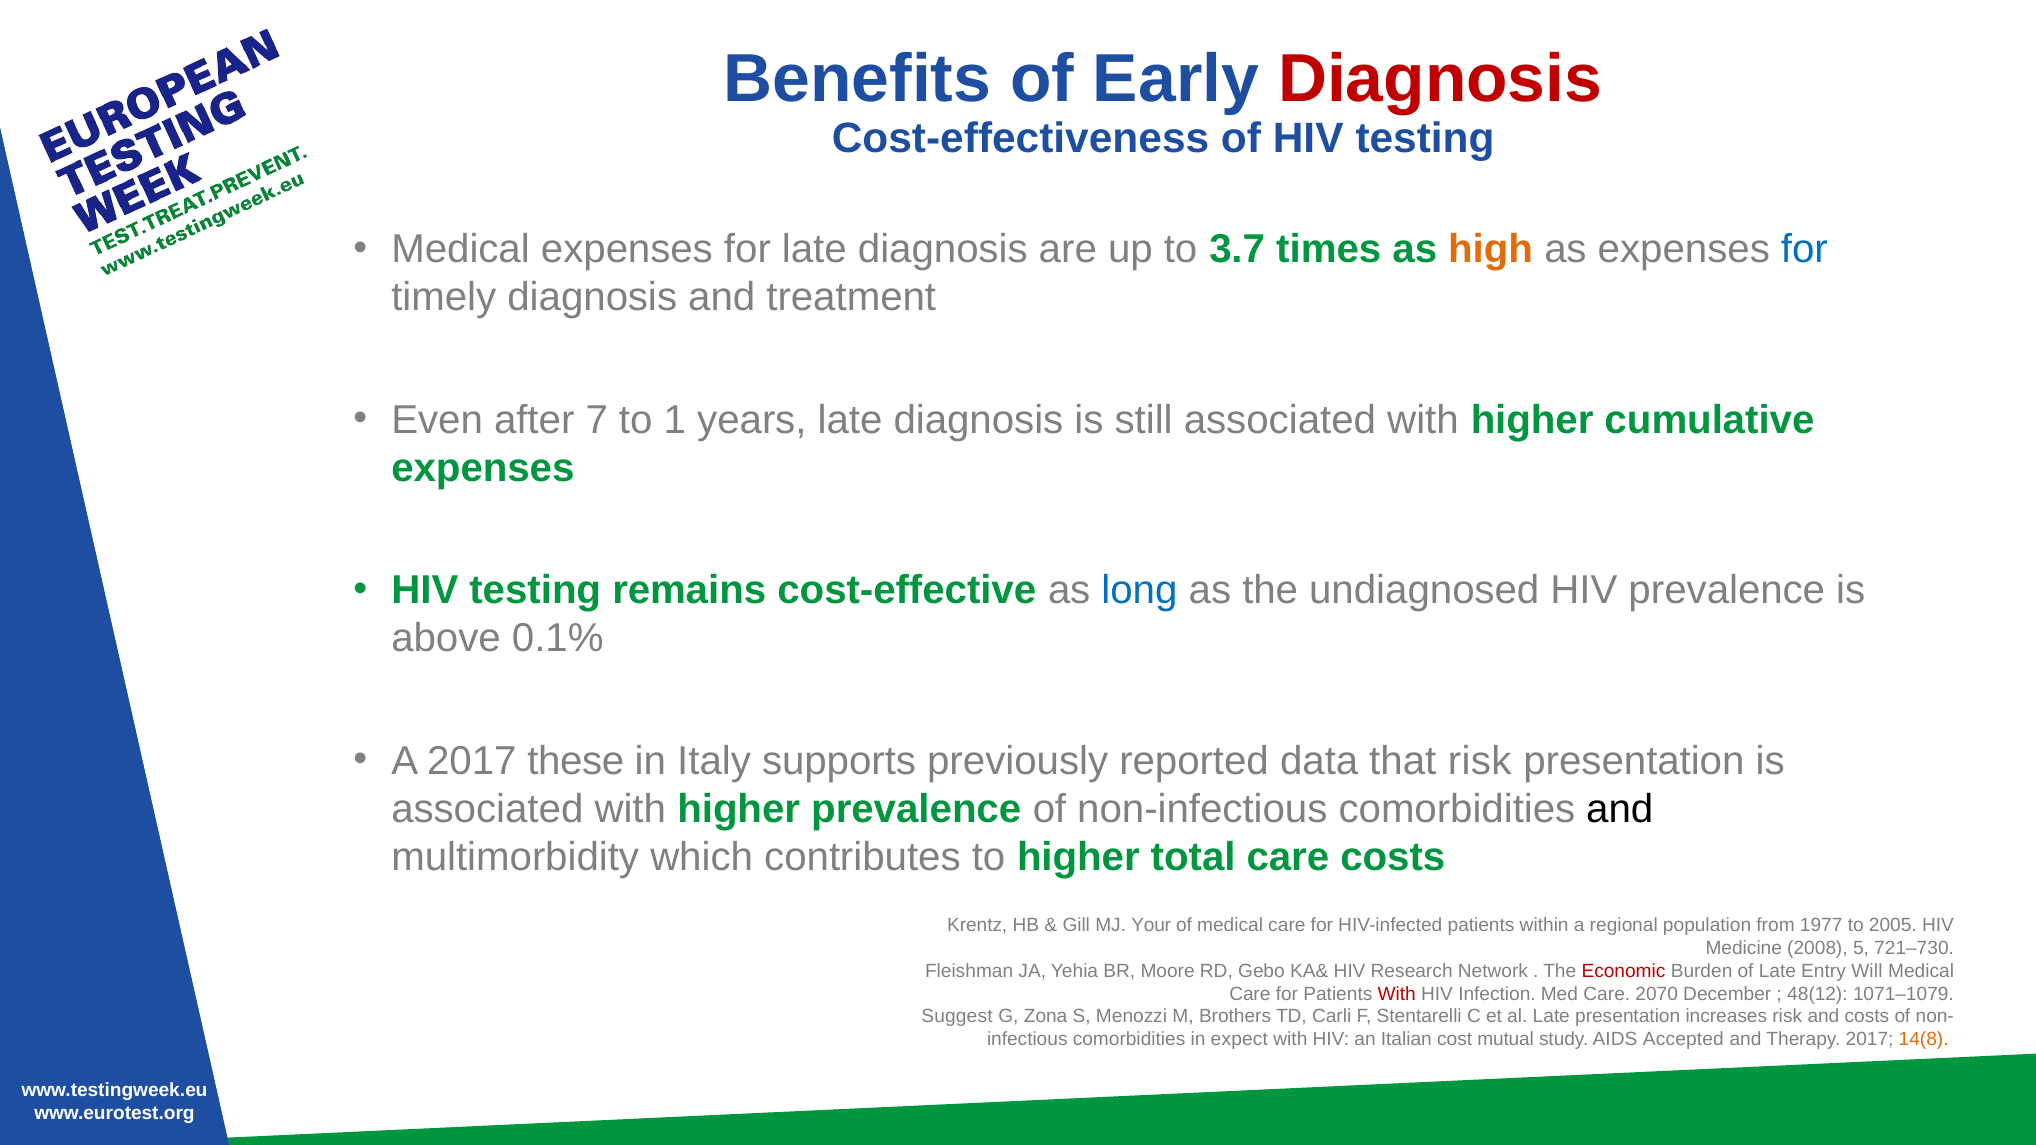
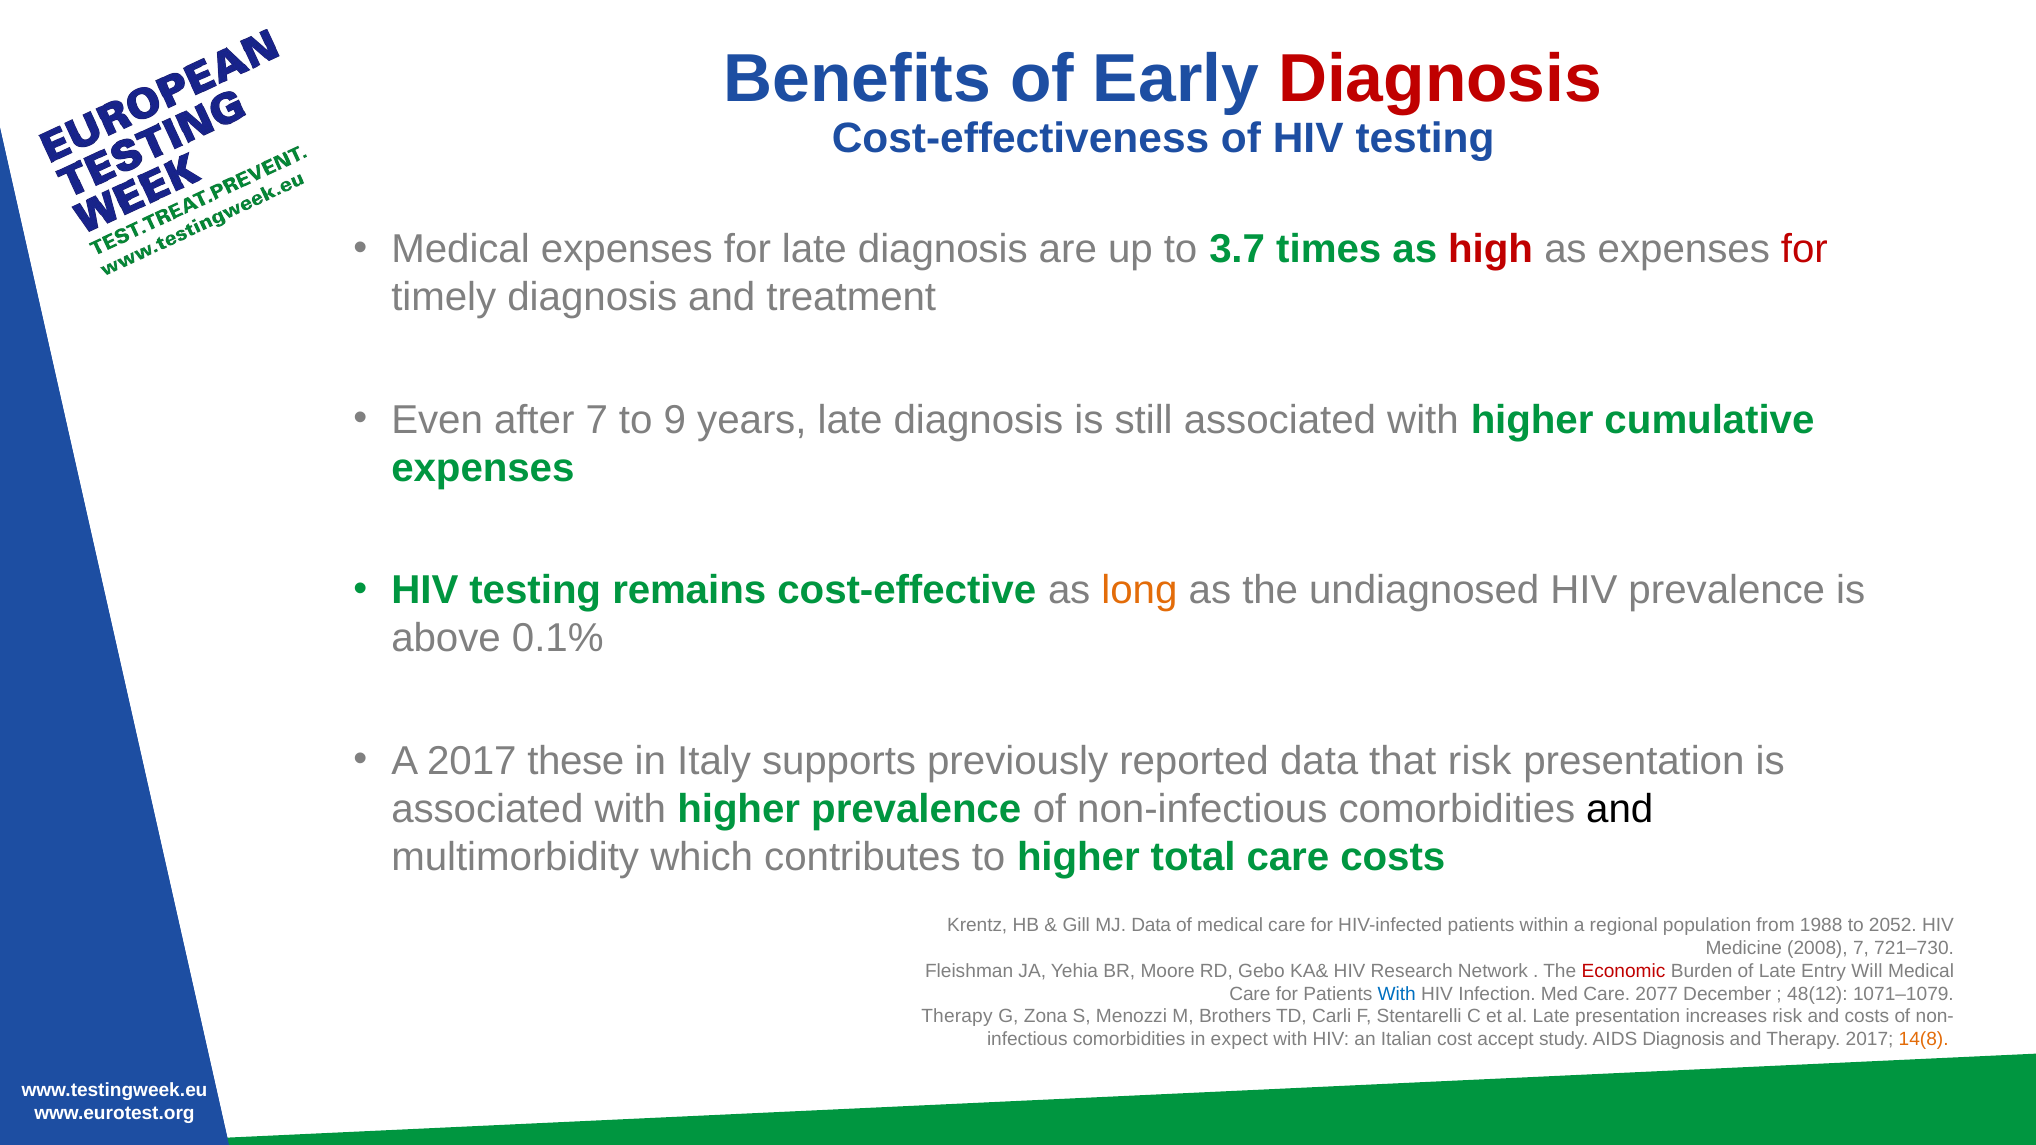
high colour: orange -> red
for at (1804, 249) colour: blue -> red
1: 1 -> 9
long colour: blue -> orange
MJ Your: Your -> Data
1977: 1977 -> 1988
2005: 2005 -> 2052
2008 5: 5 -> 7
With at (1397, 994) colour: red -> blue
2070: 2070 -> 2077
Suggest at (957, 1017): Suggest -> Therapy
mutual: mutual -> accept
AIDS Accepted: Accepted -> Diagnosis
